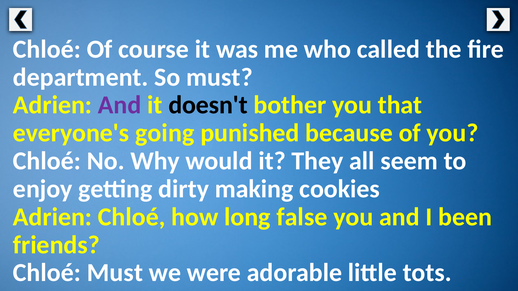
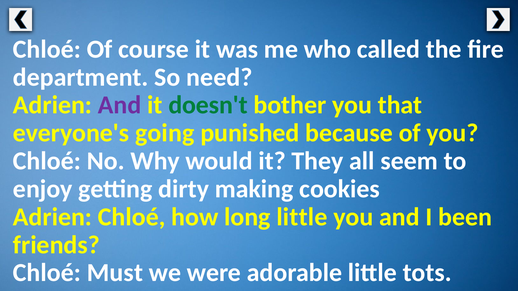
So must: must -> need
doesn't colour: black -> green
long false: false -> little
